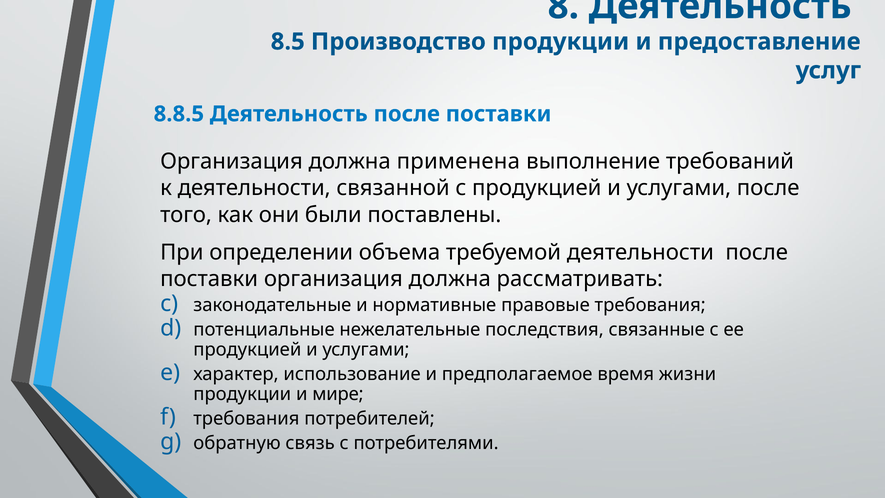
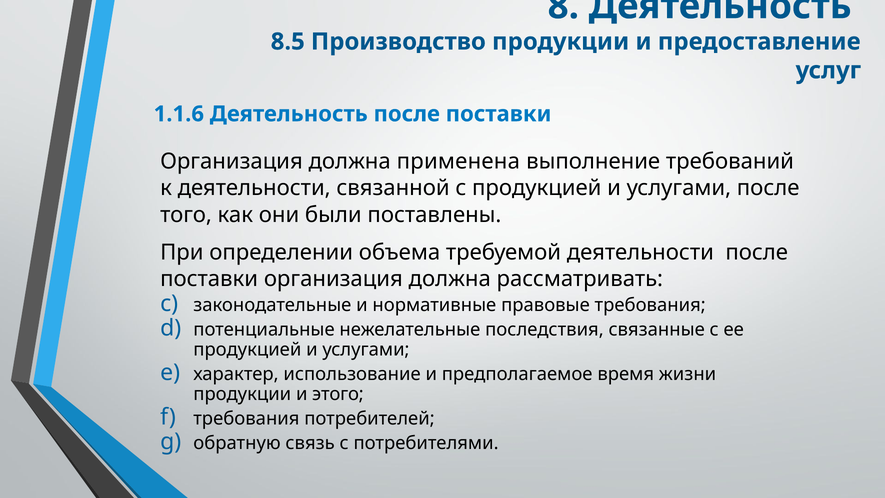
8.8.5: 8.8.5 -> 1.1.6
мире: мире -> этого
